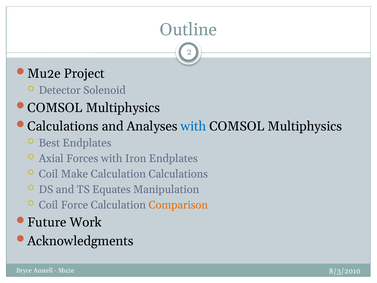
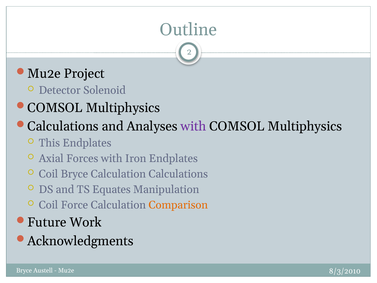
with at (193, 126) colour: blue -> purple
Best: Best -> This
Coil Make: Make -> Bryce
